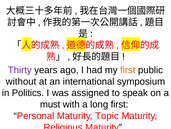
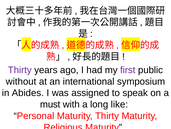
first at (128, 70) colour: orange -> purple
Politics: Politics -> Abides
long first: first -> like
Maturity Topic: Topic -> Thirty
